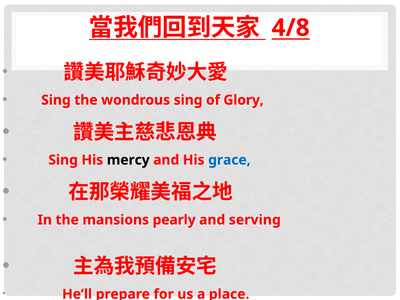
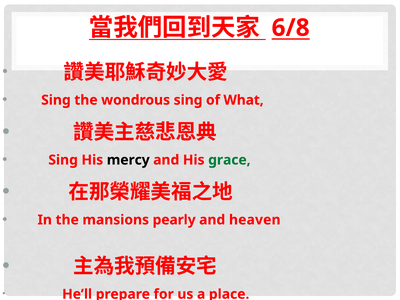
4/8: 4/8 -> 6/8
Glory: Glory -> What
grace colour: blue -> green
serving: serving -> heaven
